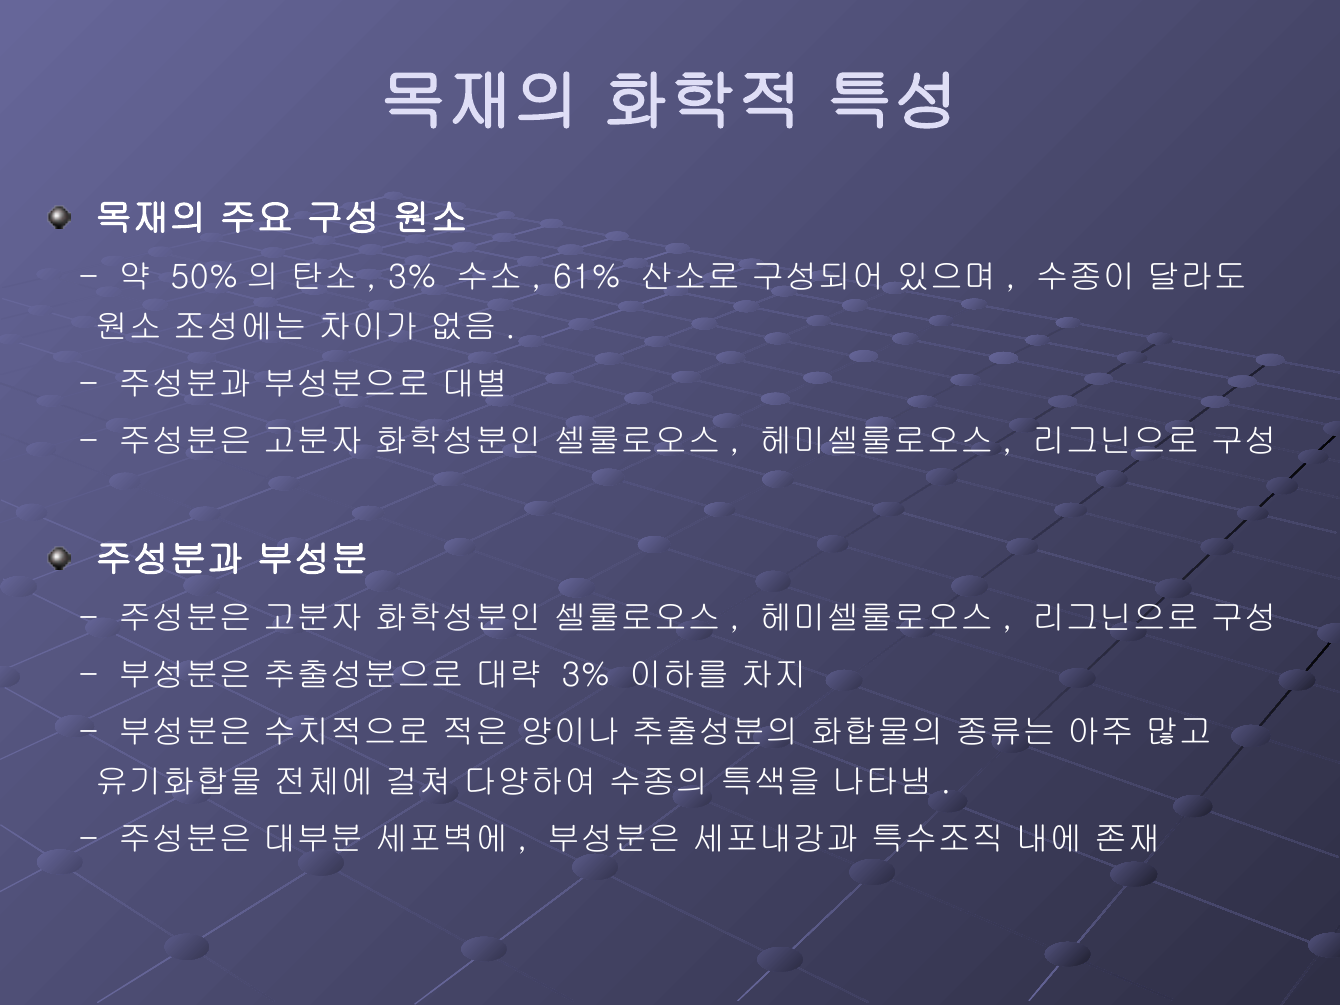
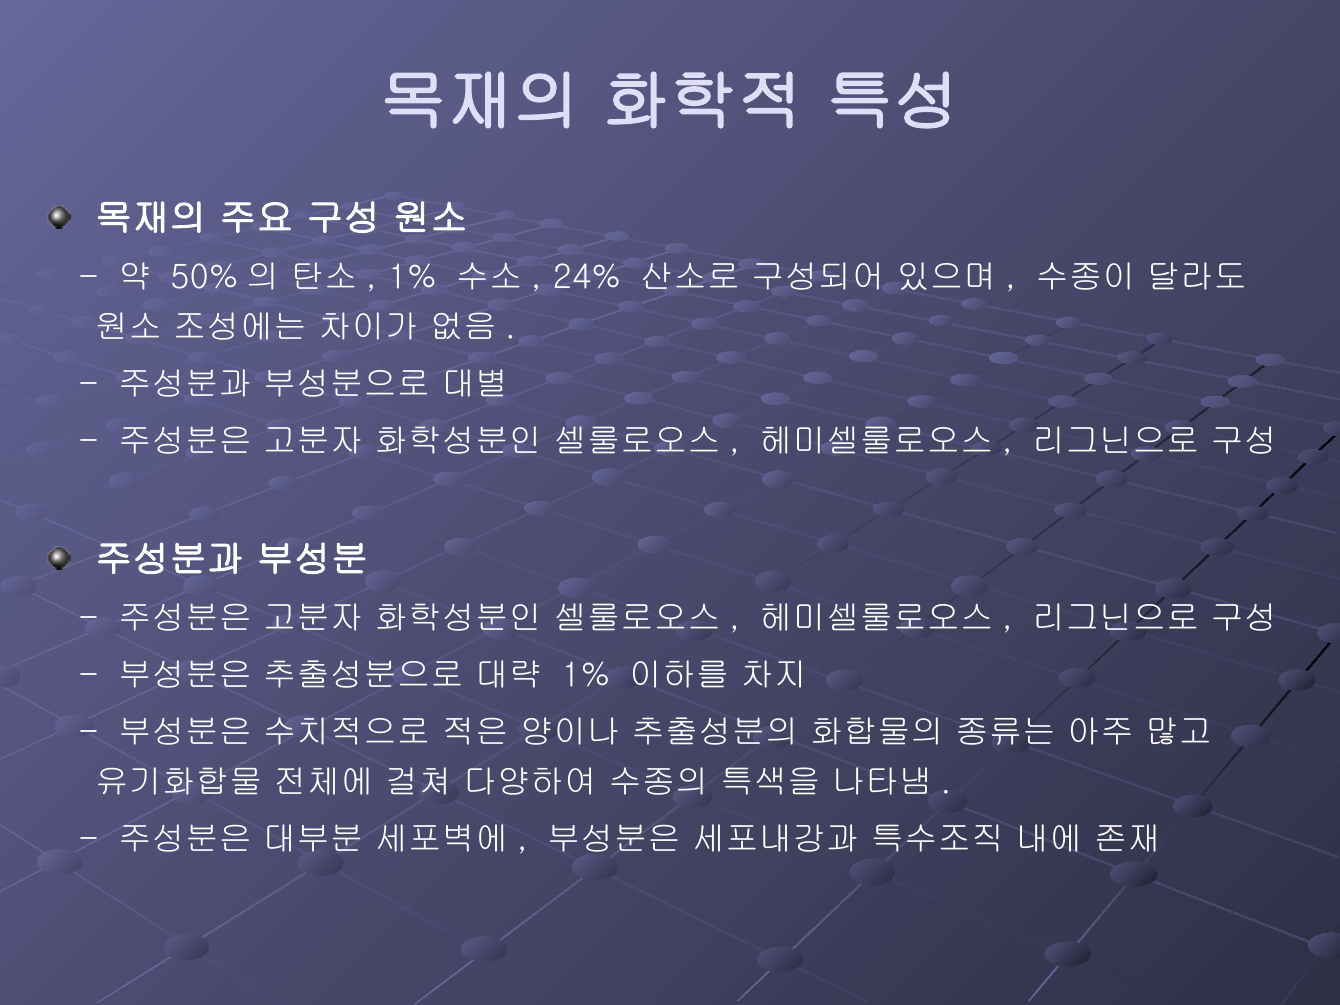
3% at (412, 277): 3% -> 1%
61%: 61% -> 24%
3% at (586, 675): 3% -> 1%
